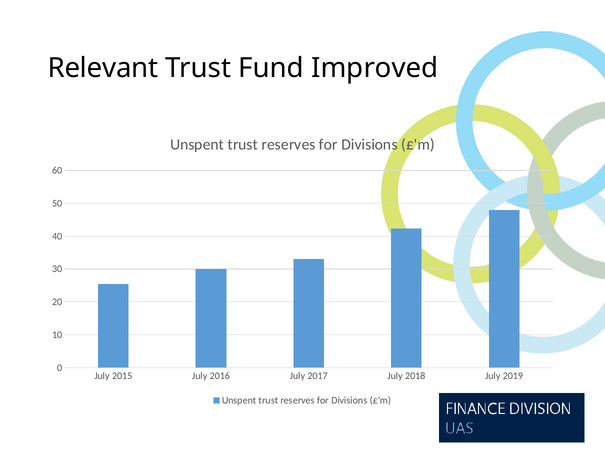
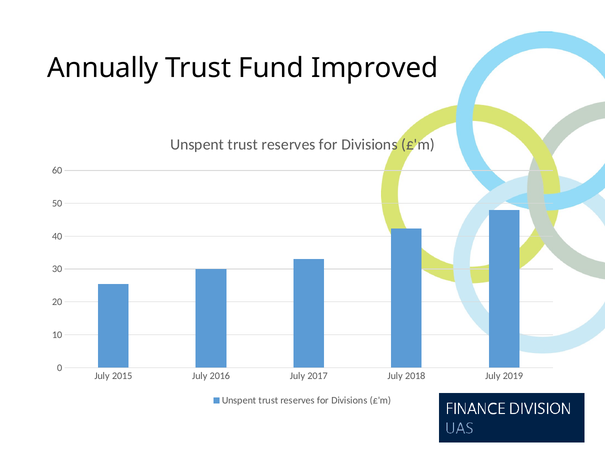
Relevant: Relevant -> Annually
